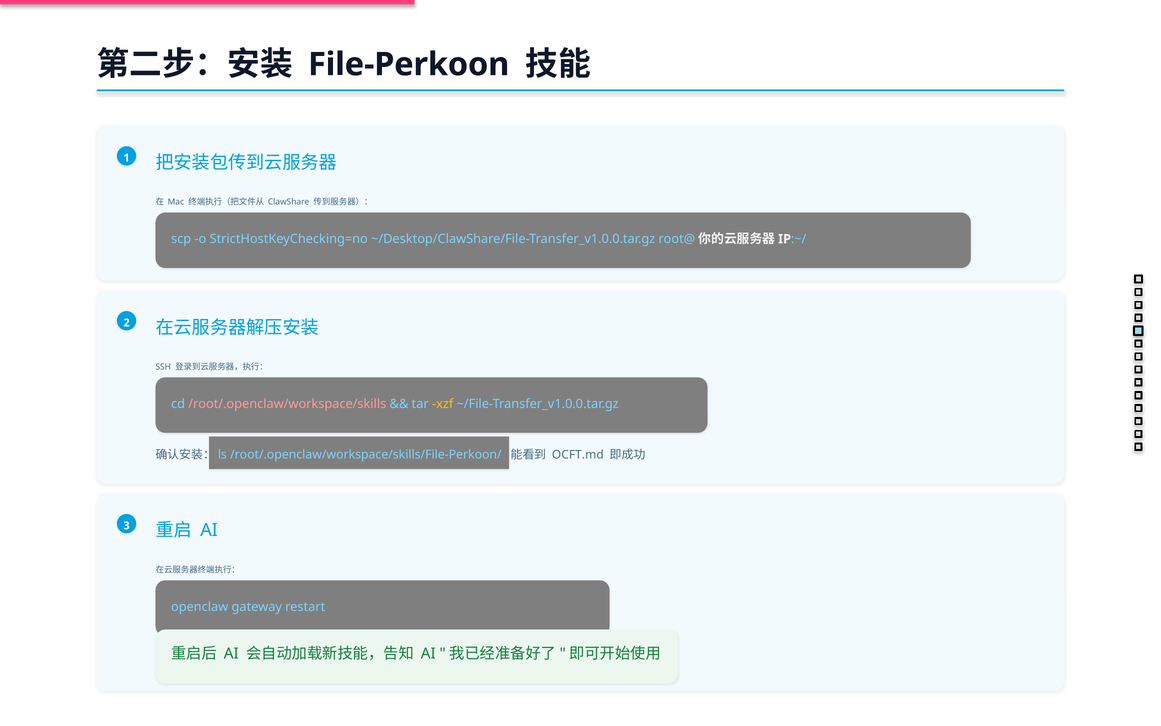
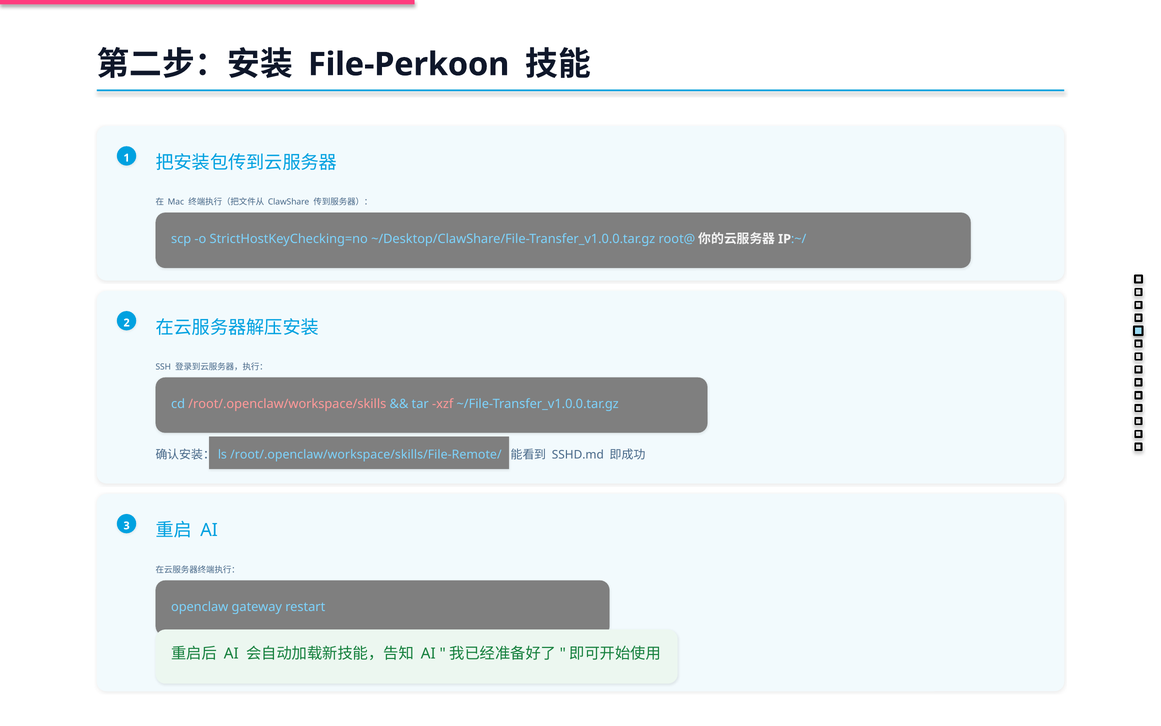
xzf colour: yellow -> pink
/root/.openclaw/workspace/skills/File-Perkoon/: /root/.openclaw/workspace/skills/File-Perkoon/ -> /root/.openclaw/workspace/skills/File-Remote/
OCFT.md: OCFT.md -> SSHD.md
